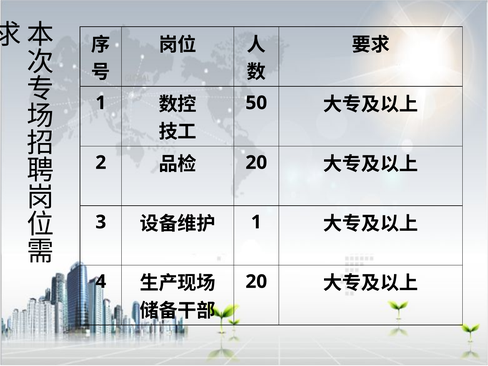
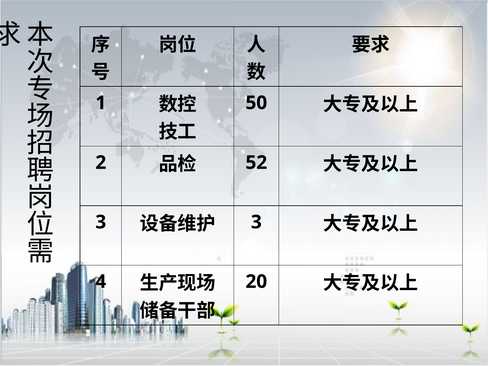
20 at (256, 163): 20 -> 52
1 at (256, 222): 1 -> 3
